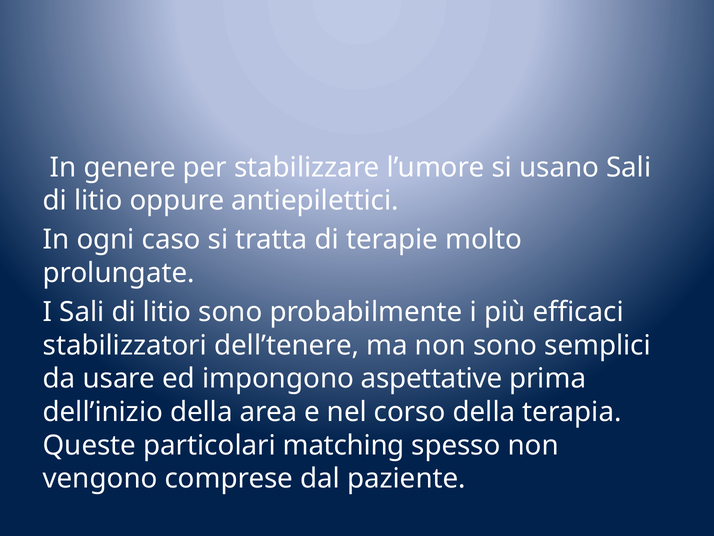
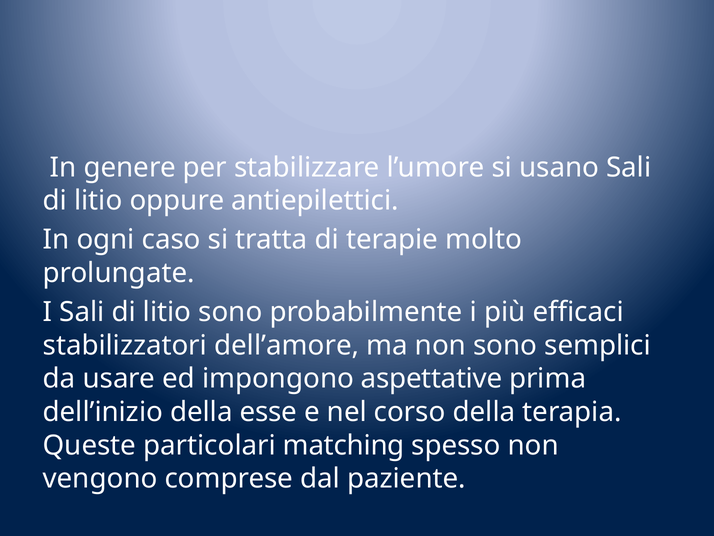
dell’tenere: dell’tenere -> dell’amore
area: area -> esse
